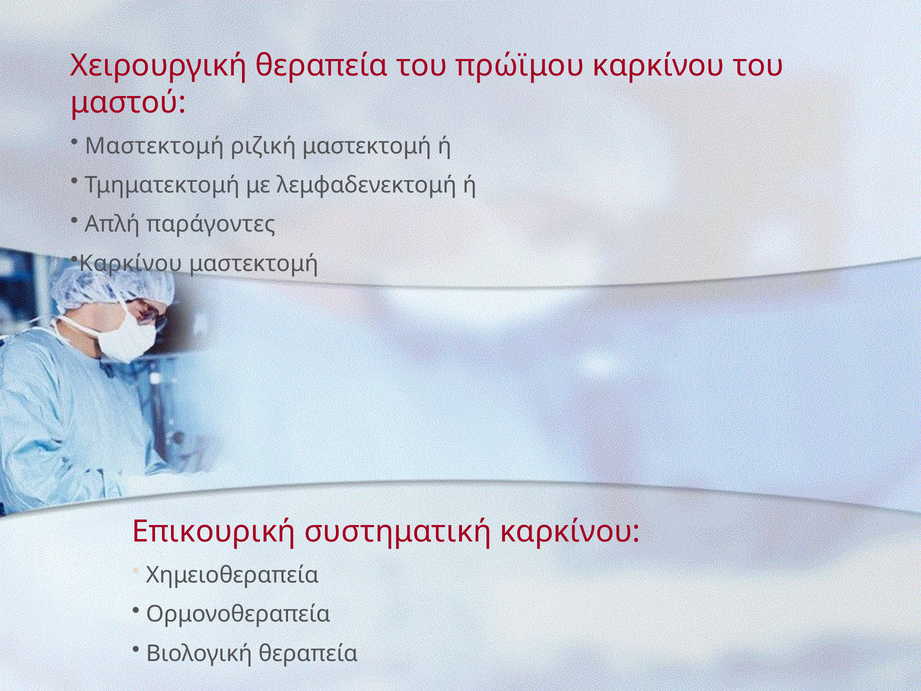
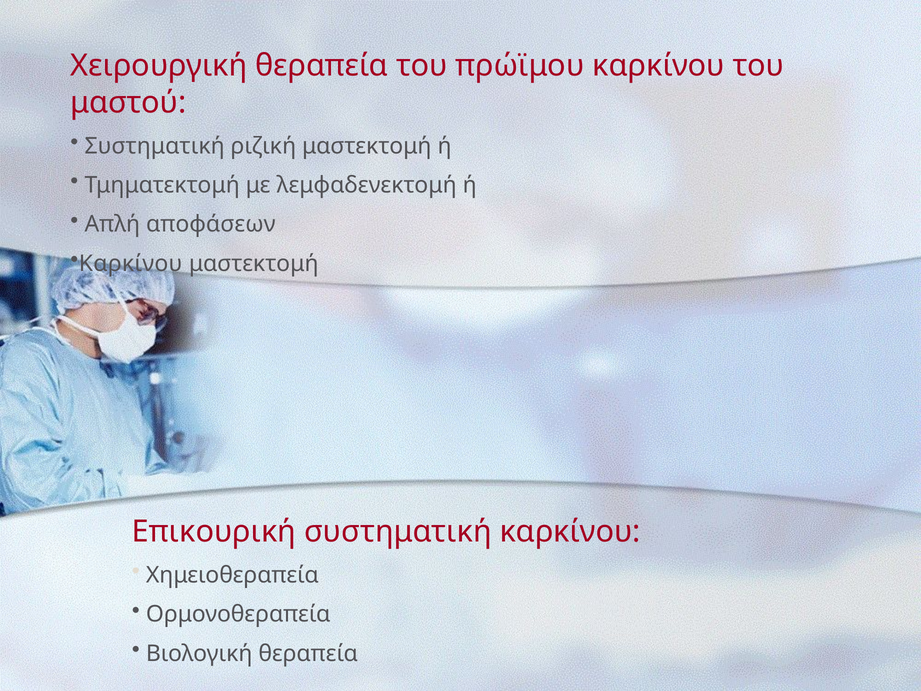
Μαστεκτομή at (154, 146): Μαστεκτομή -> Συστηματική
παράγοντες: παράγοντες -> αποφάσεων
